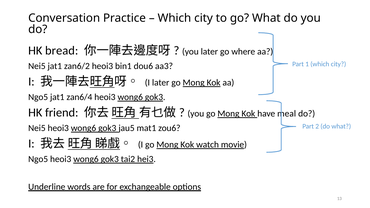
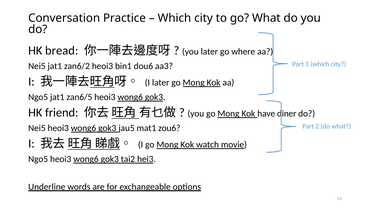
zan6/4: zan6/4 -> zan6/5
meal: meal -> diner
